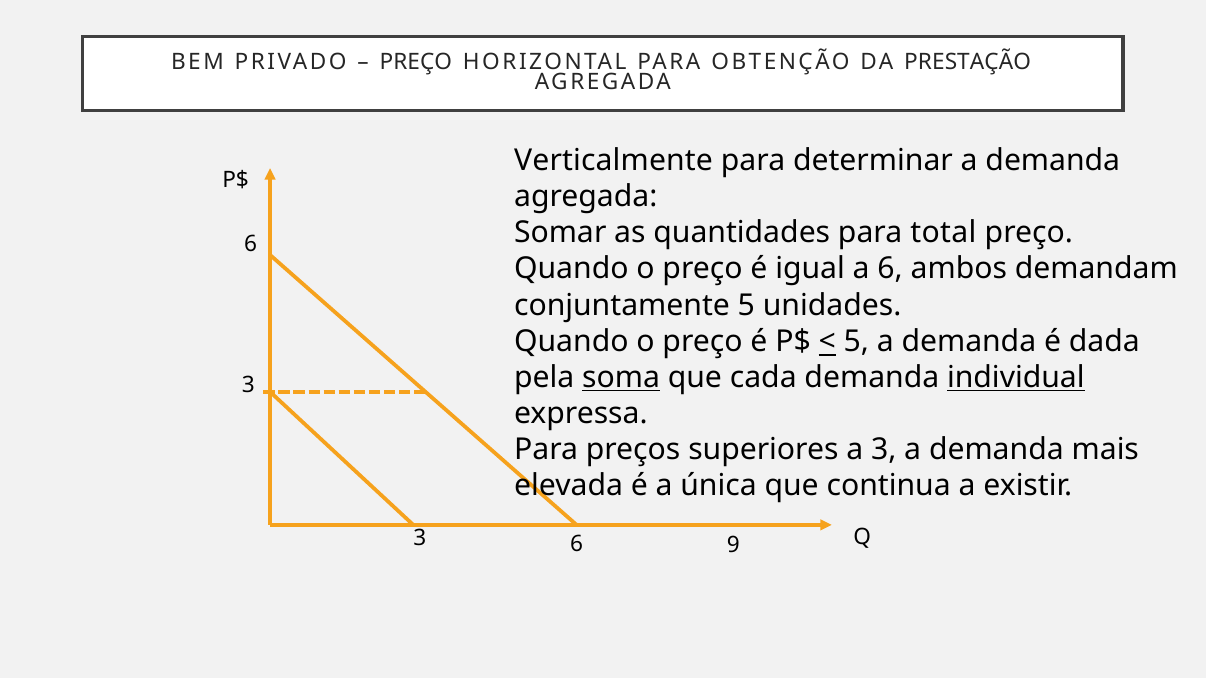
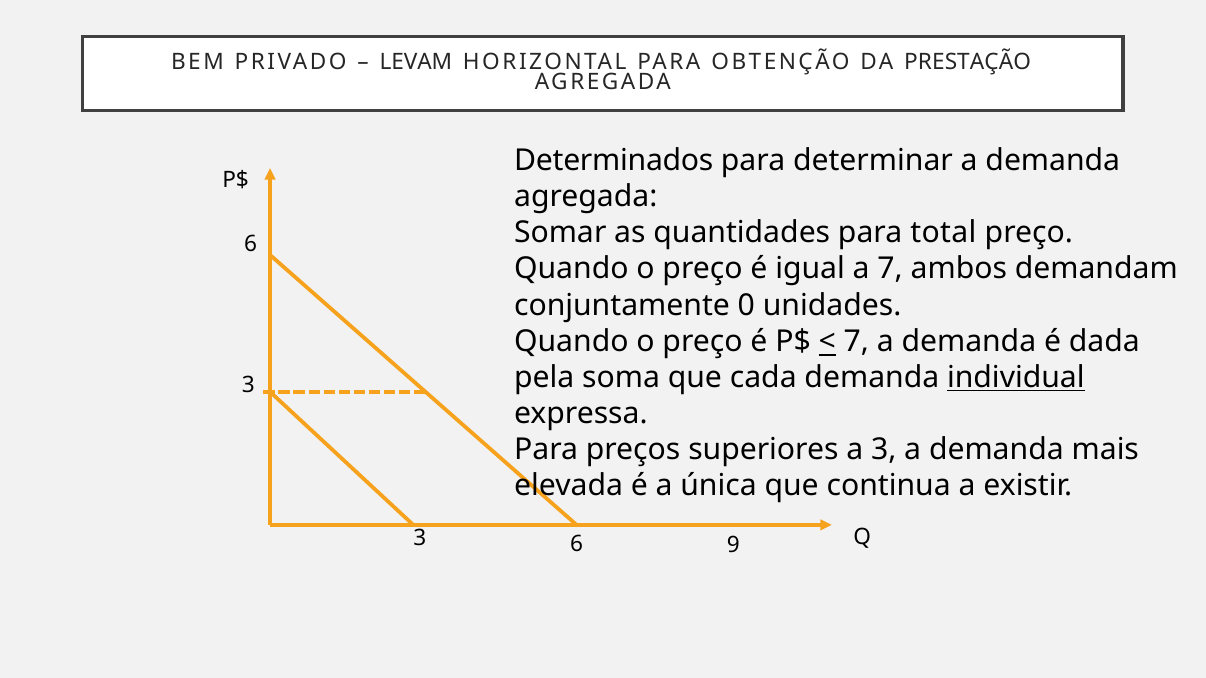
PREÇO at (416, 62): PREÇO -> LEVAM
Verticalmente: Verticalmente -> Determinados
a 6: 6 -> 7
conjuntamente 5: 5 -> 0
5 at (856, 341): 5 -> 7
soma underline: present -> none
